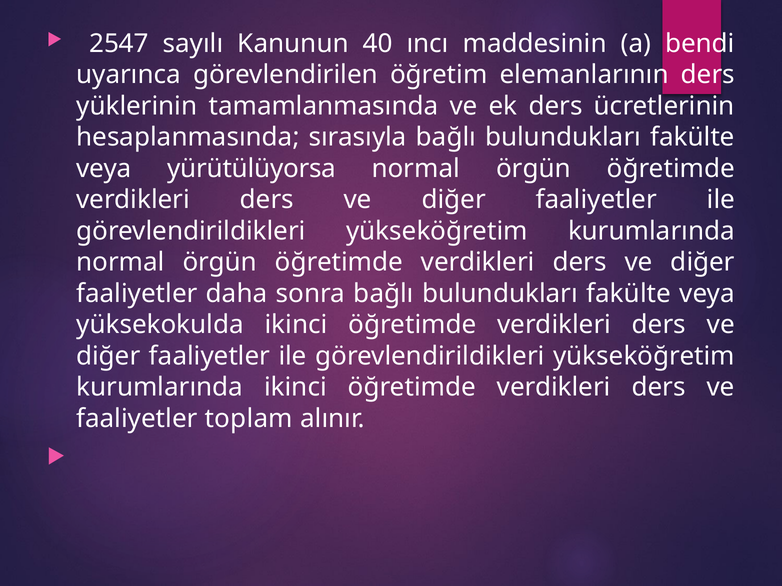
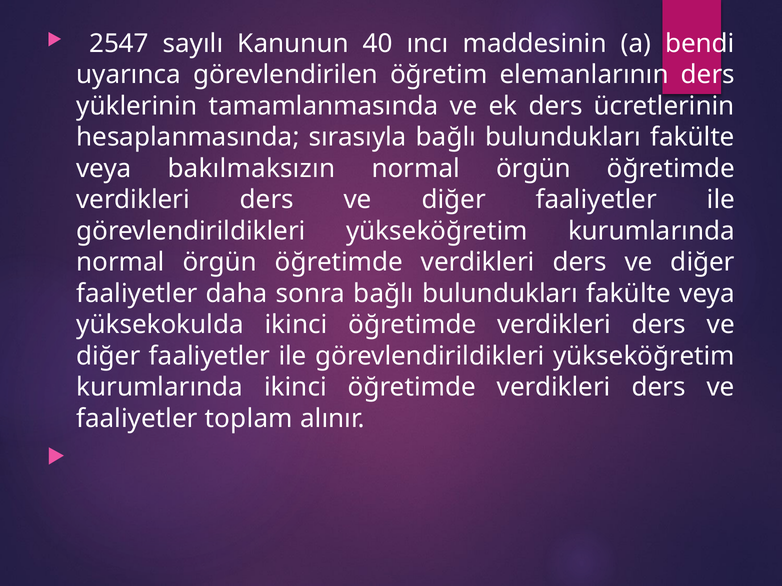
yürütülüyorsa: yürütülüyorsa -> bakılmaksızın
